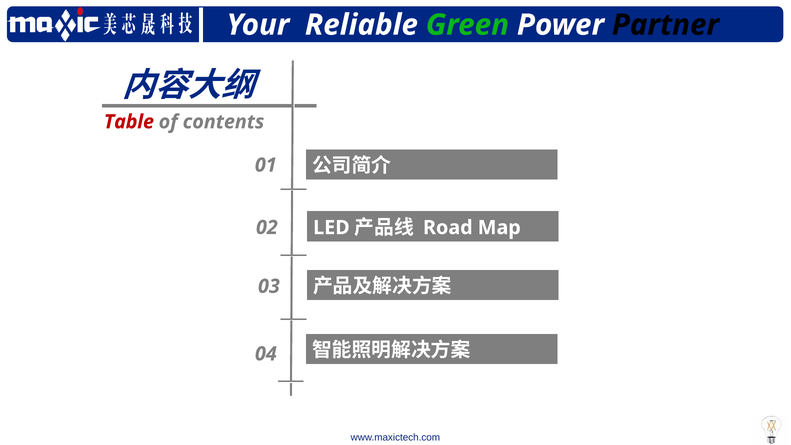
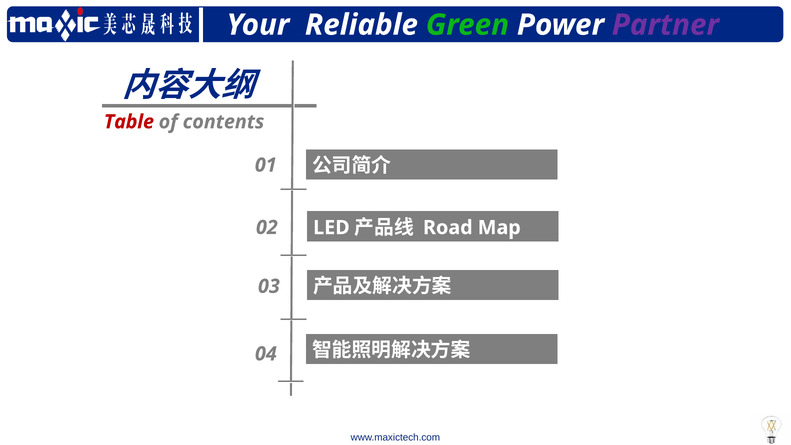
Partner colour: black -> purple
